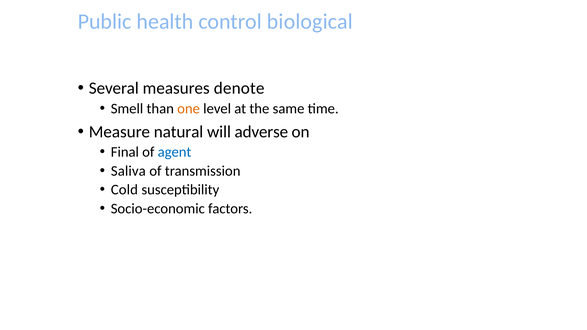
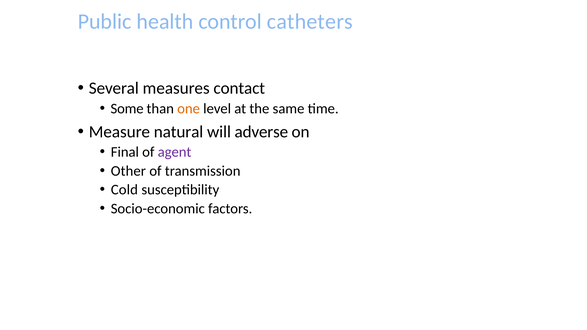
biological: biological -> catheters
denote: denote -> contact
Smell: Smell -> Some
agent colour: blue -> purple
Saliva: Saliva -> Other
